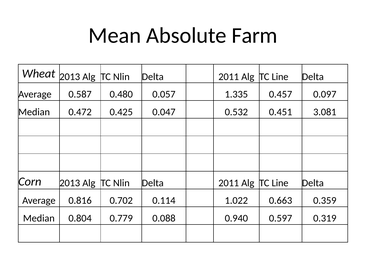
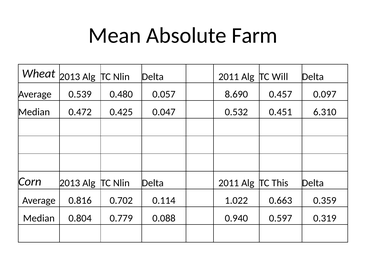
Line at (280, 76): Line -> Will
0.587: 0.587 -> 0.539
1.335: 1.335 -> 8.690
3.081: 3.081 -> 6.310
Line at (280, 183): Line -> This
